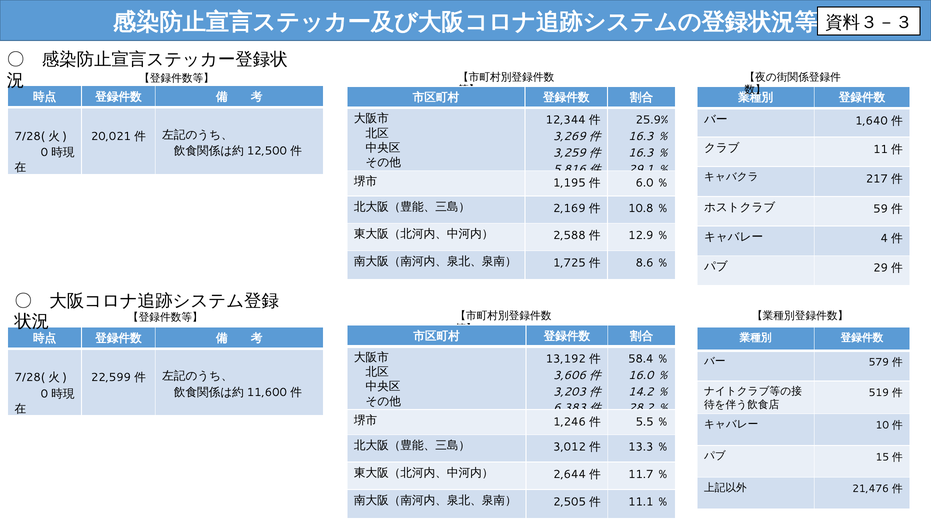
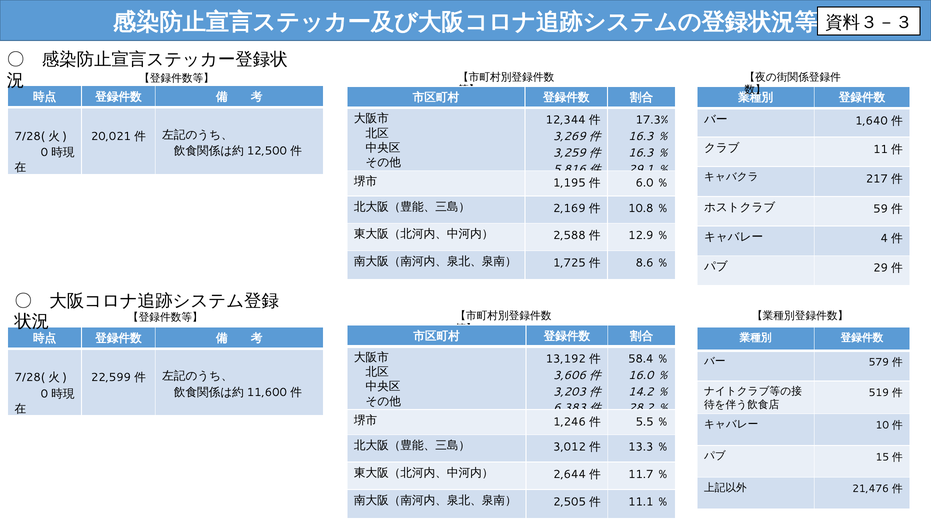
25.9%: 25.9% -> 17.3%
